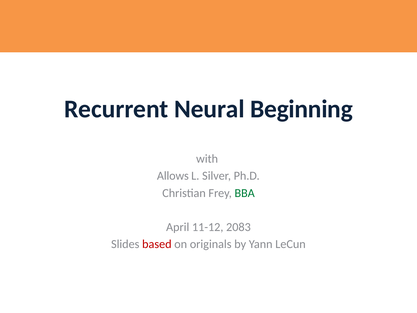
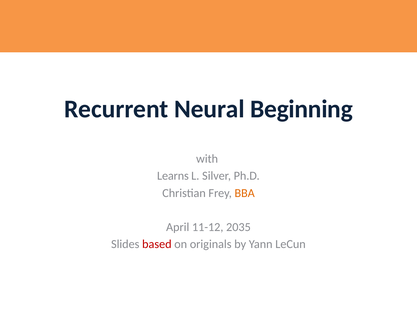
Allows: Allows -> Learns
BBA colour: green -> orange
2083: 2083 -> 2035
